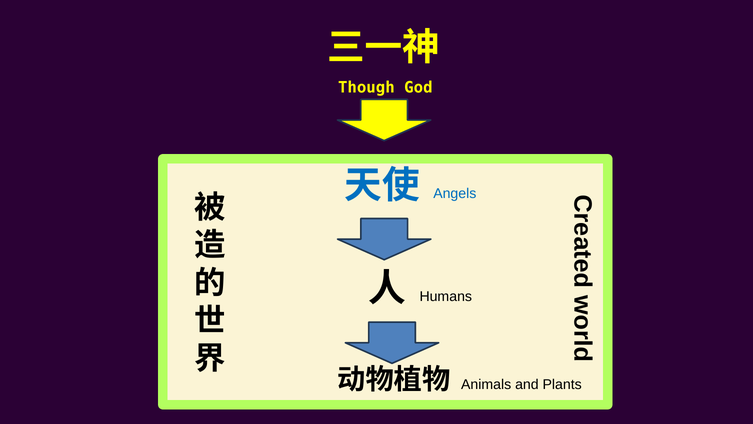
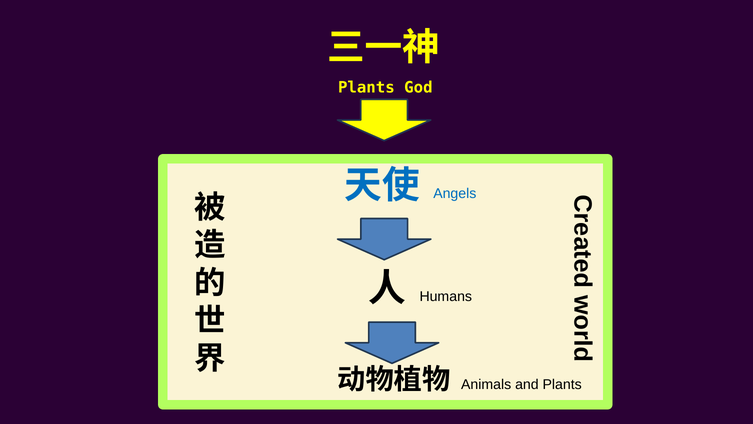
Though at (366, 88): Though -> Plants
